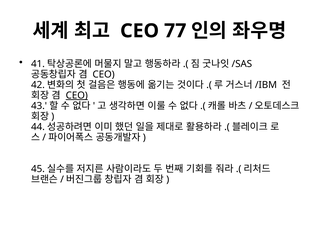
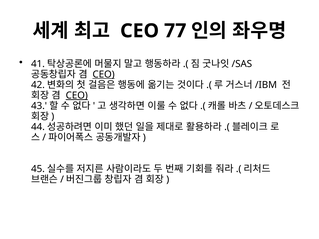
CEO at (104, 74) underline: none -> present
